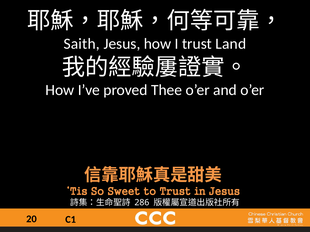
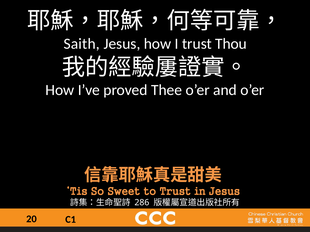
Land: Land -> Thou
